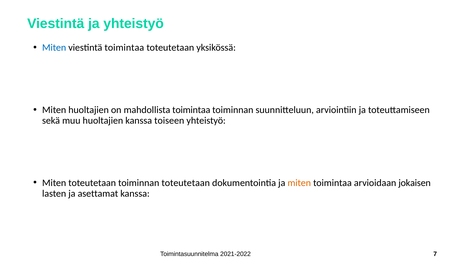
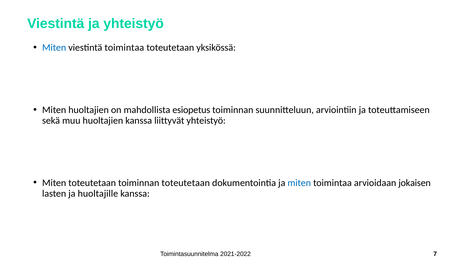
mahdollista toimintaa: toimintaa -> esiopetus
toiseen: toiseen -> liittyvät
miten at (299, 183) colour: orange -> blue
asettamat: asettamat -> huoltajille
